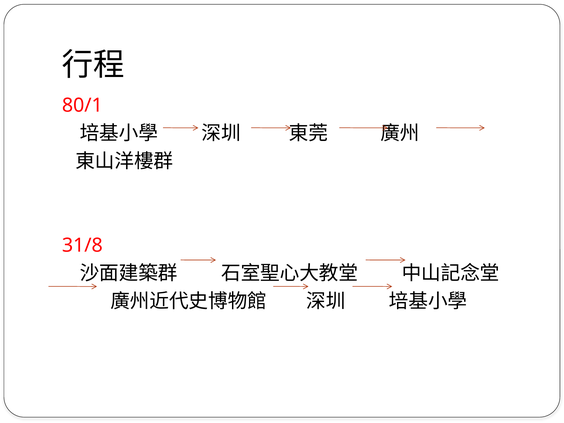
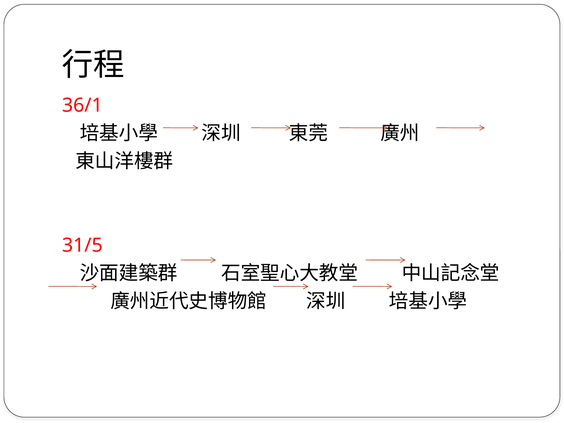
80/1: 80/1 -> 36/1
31/8: 31/8 -> 31/5
